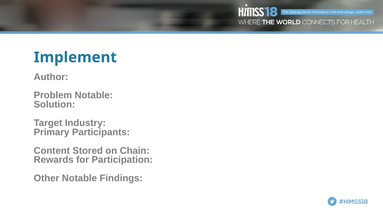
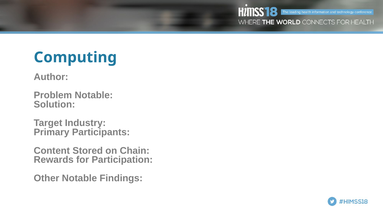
Implement: Implement -> Computing
